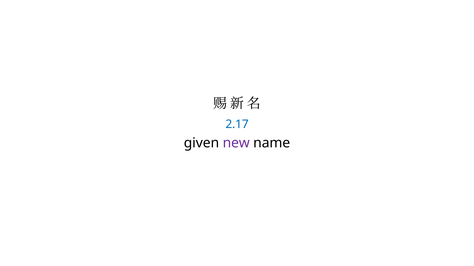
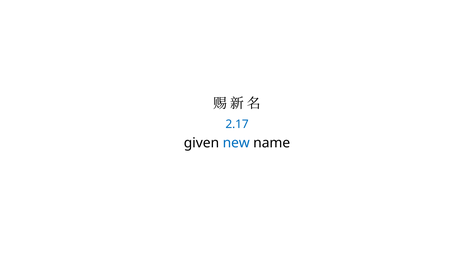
new colour: purple -> blue
